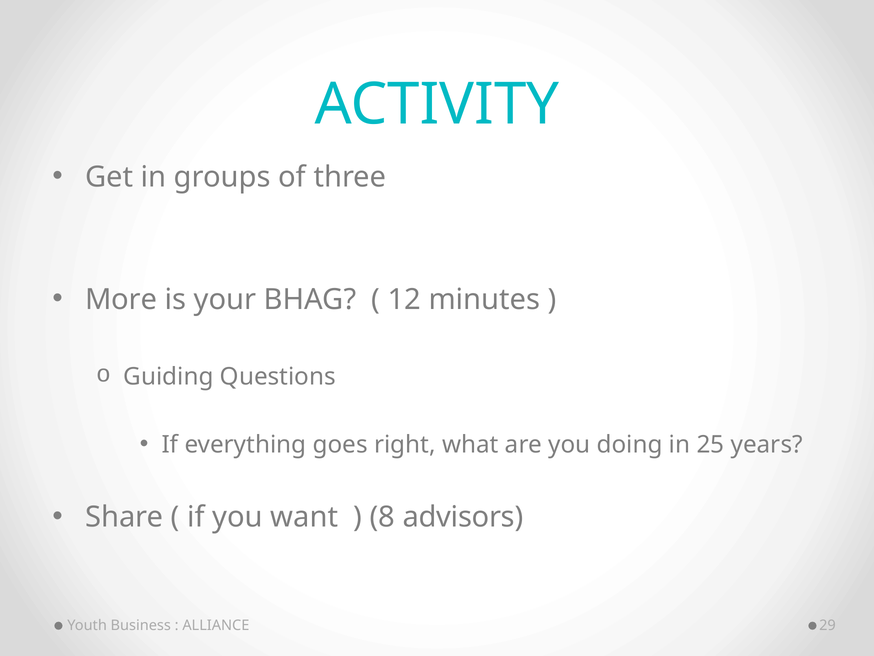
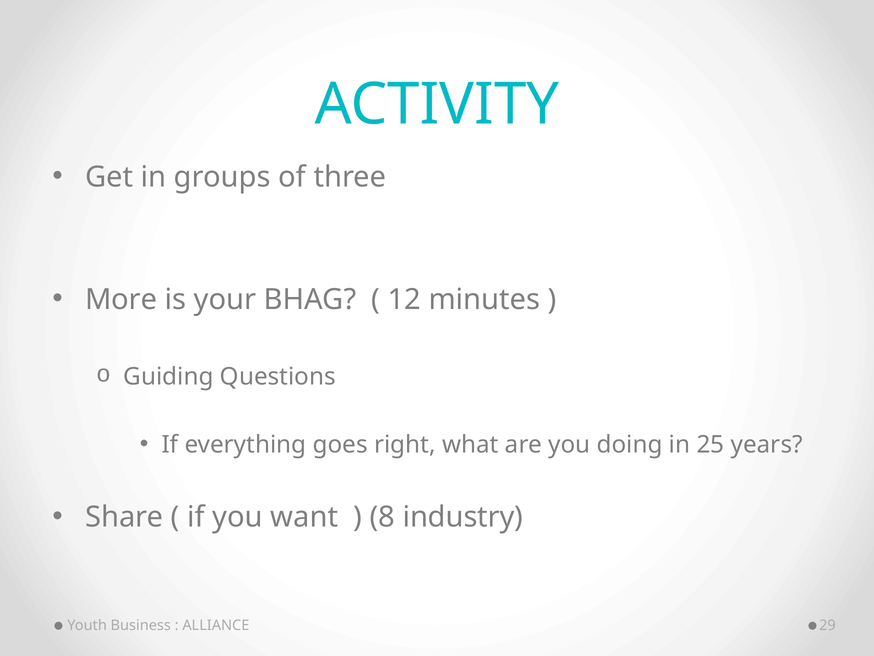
advisors: advisors -> industry
